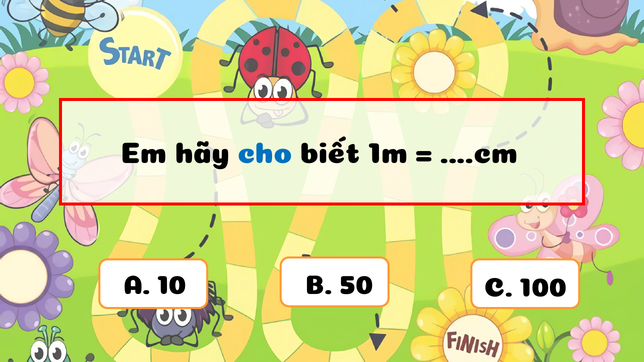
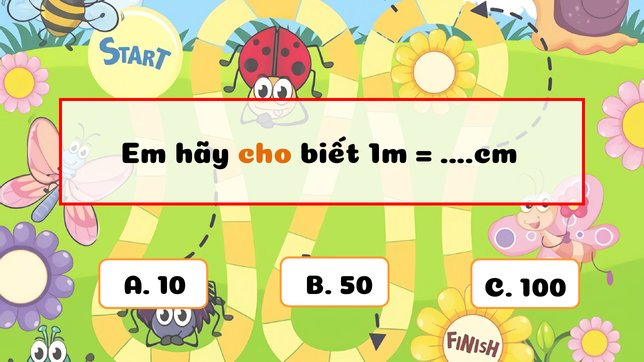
cho colour: blue -> orange
